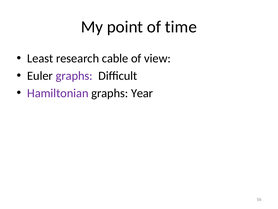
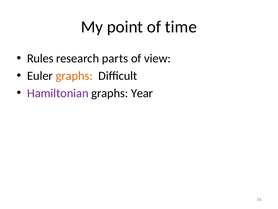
Least: Least -> Rules
cable: cable -> parts
graphs at (74, 76) colour: purple -> orange
